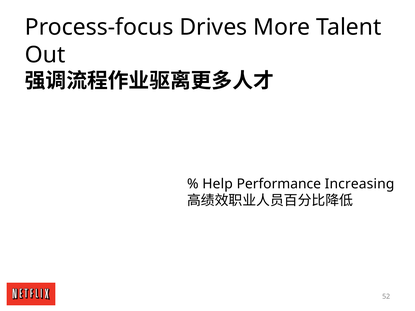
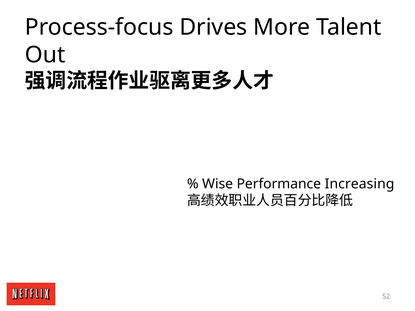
Help: Help -> Wise
